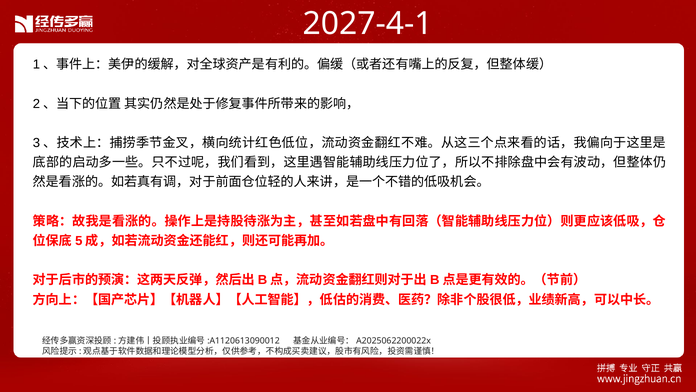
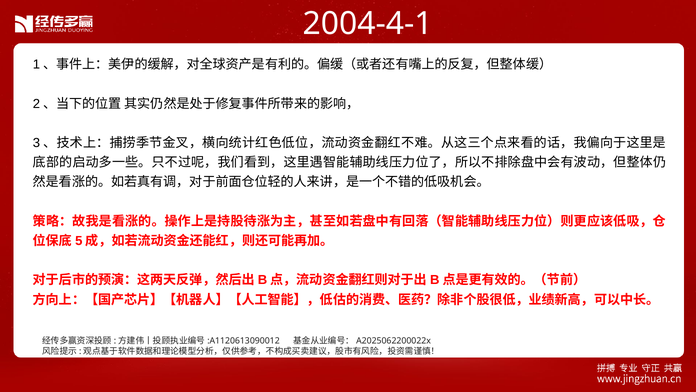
2027-4-1: 2027-4-1 -> 2004-4-1
